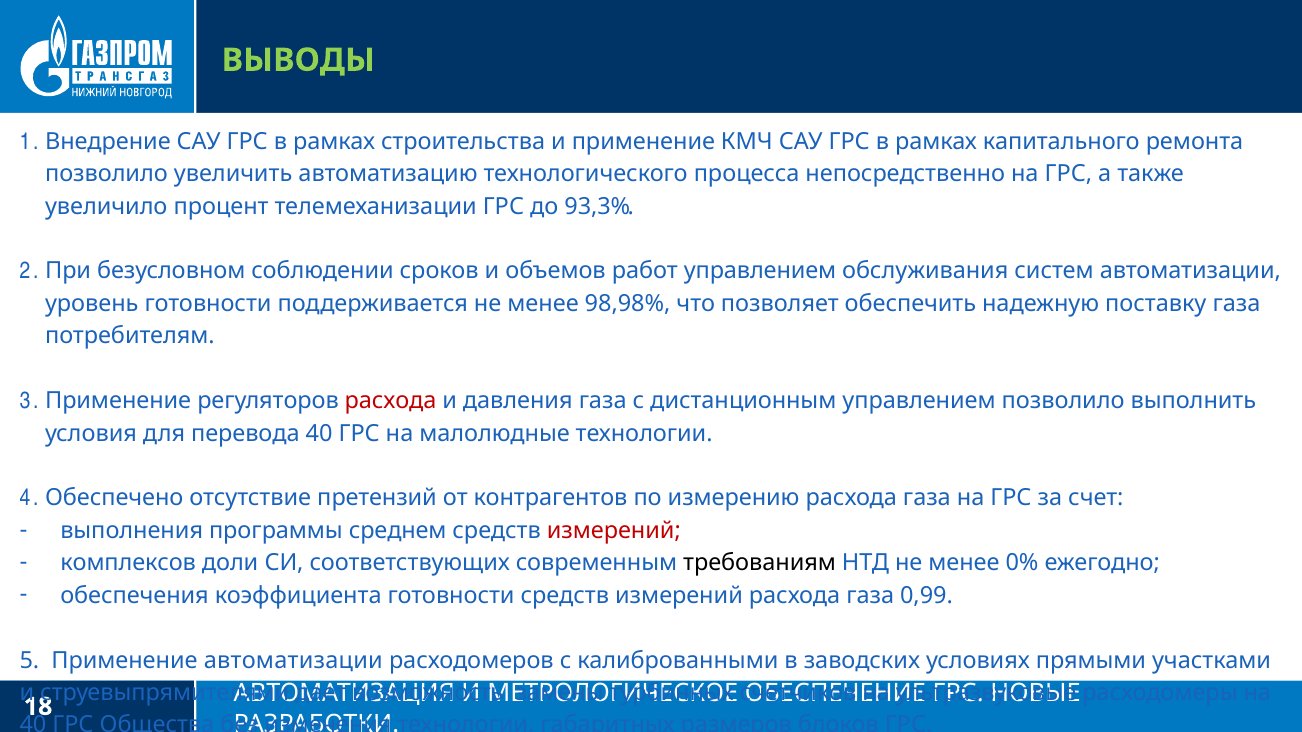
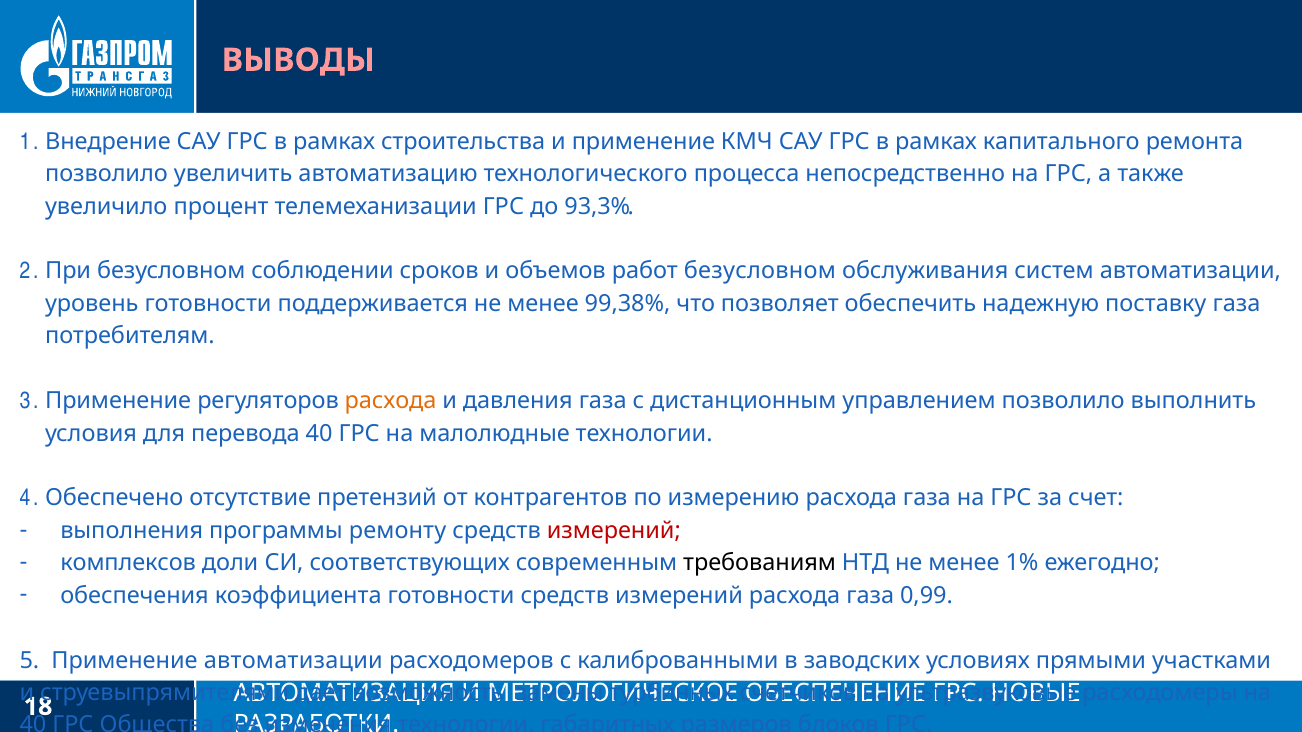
ВЫВОДЫ colour: light green -> pink
работ управлением: управлением -> безусловном
98,98%: 98,98% -> 99,38%
расхода at (391, 401) colour: red -> orange
среднем: среднем -> ремонту
0%: 0% -> 1%
